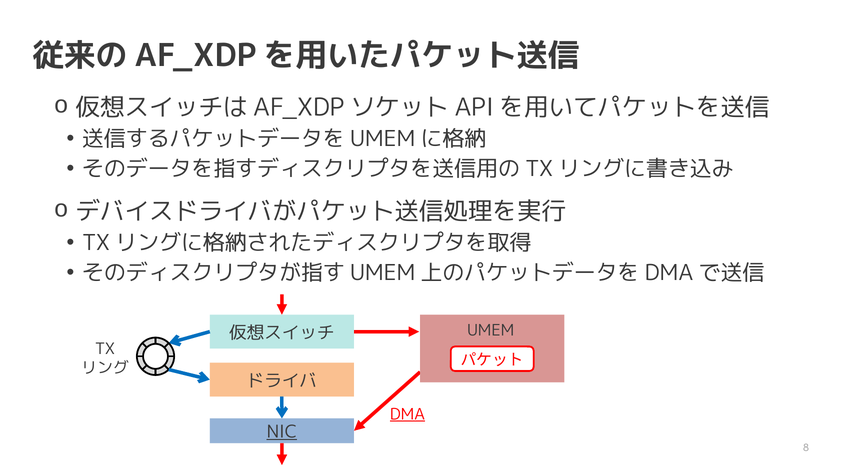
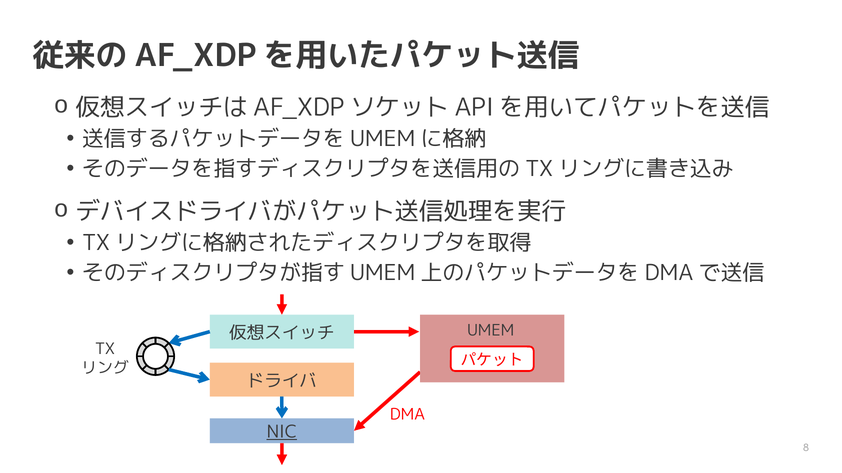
DMA underline: present -> none
